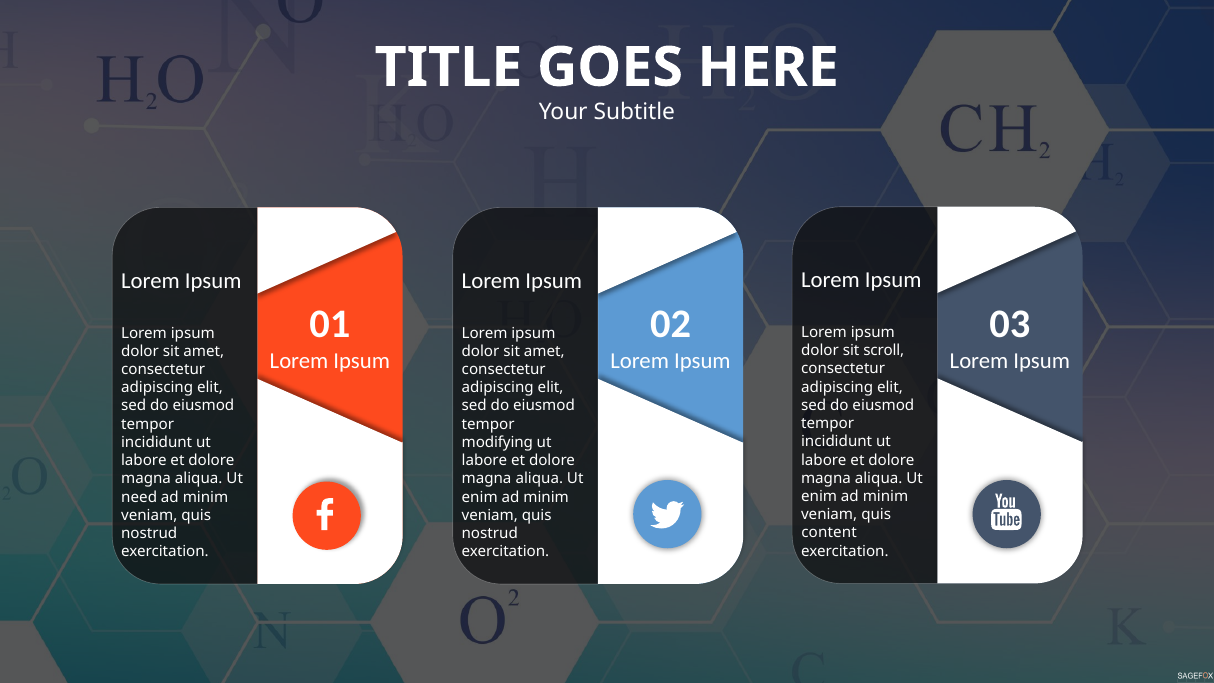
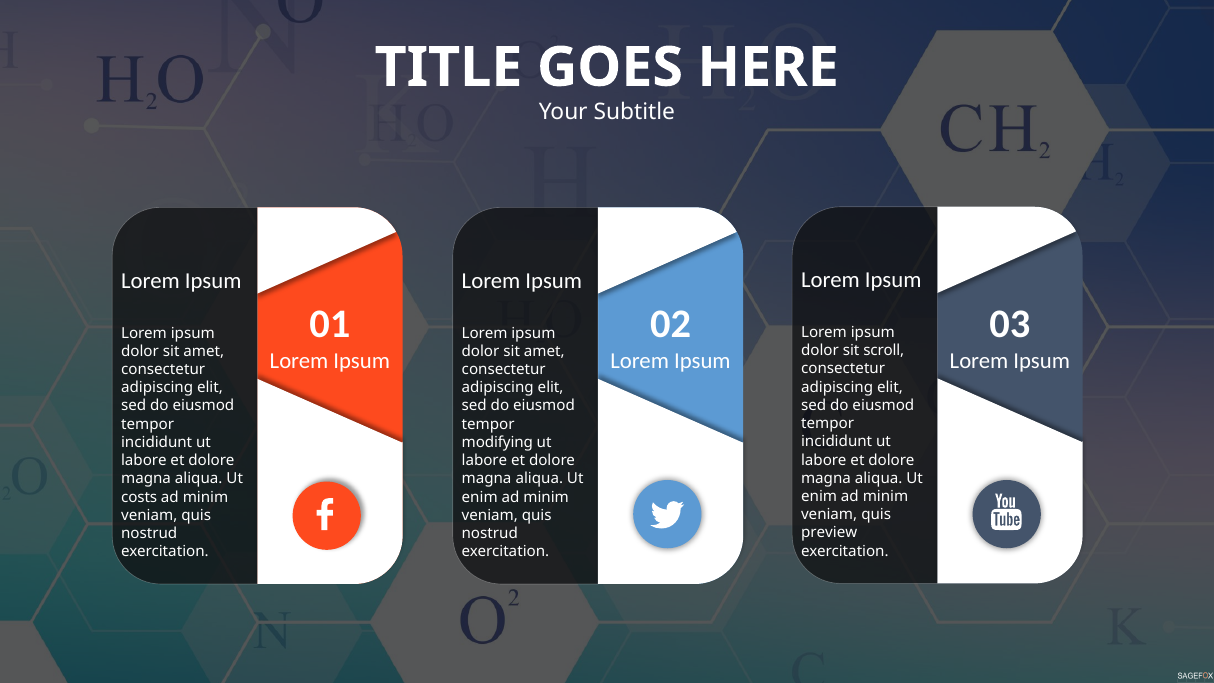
need: need -> costs
content: content -> preview
